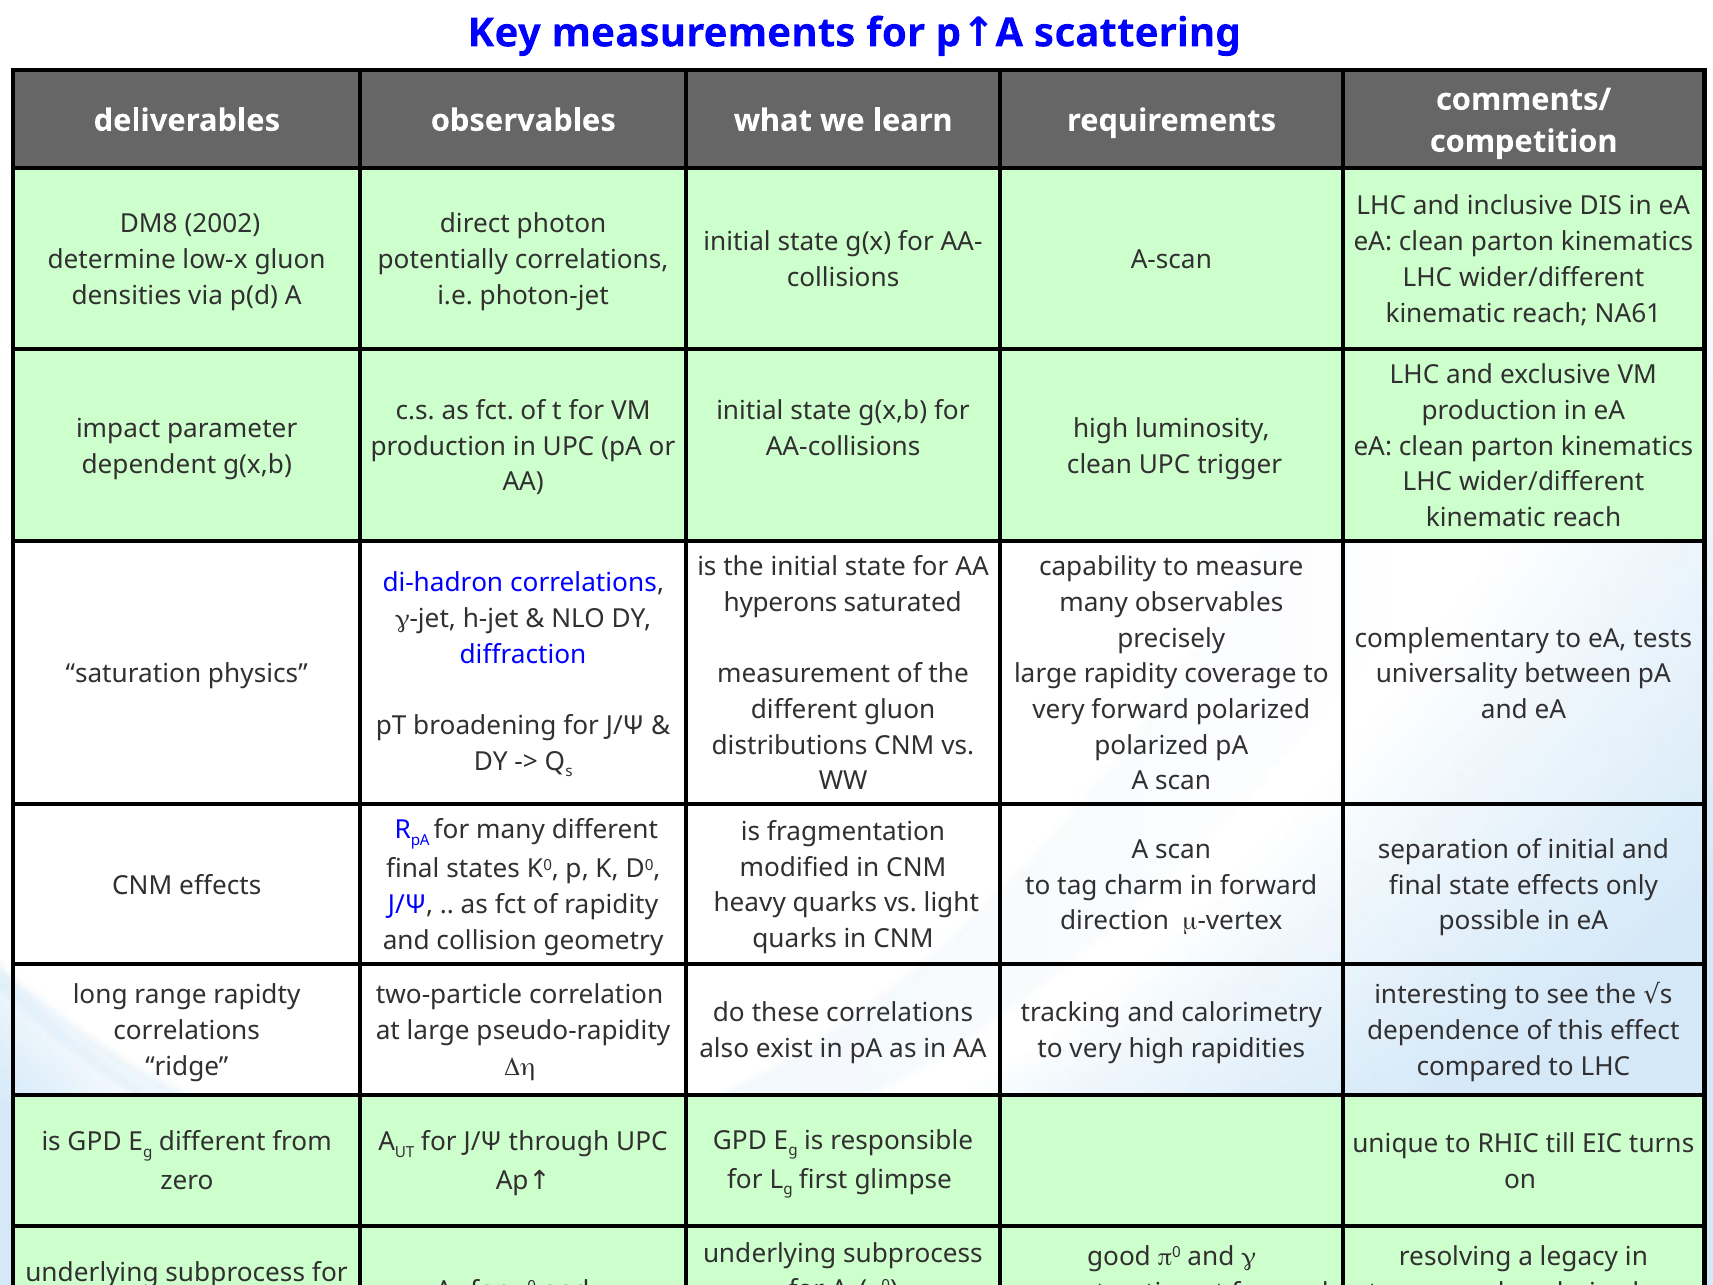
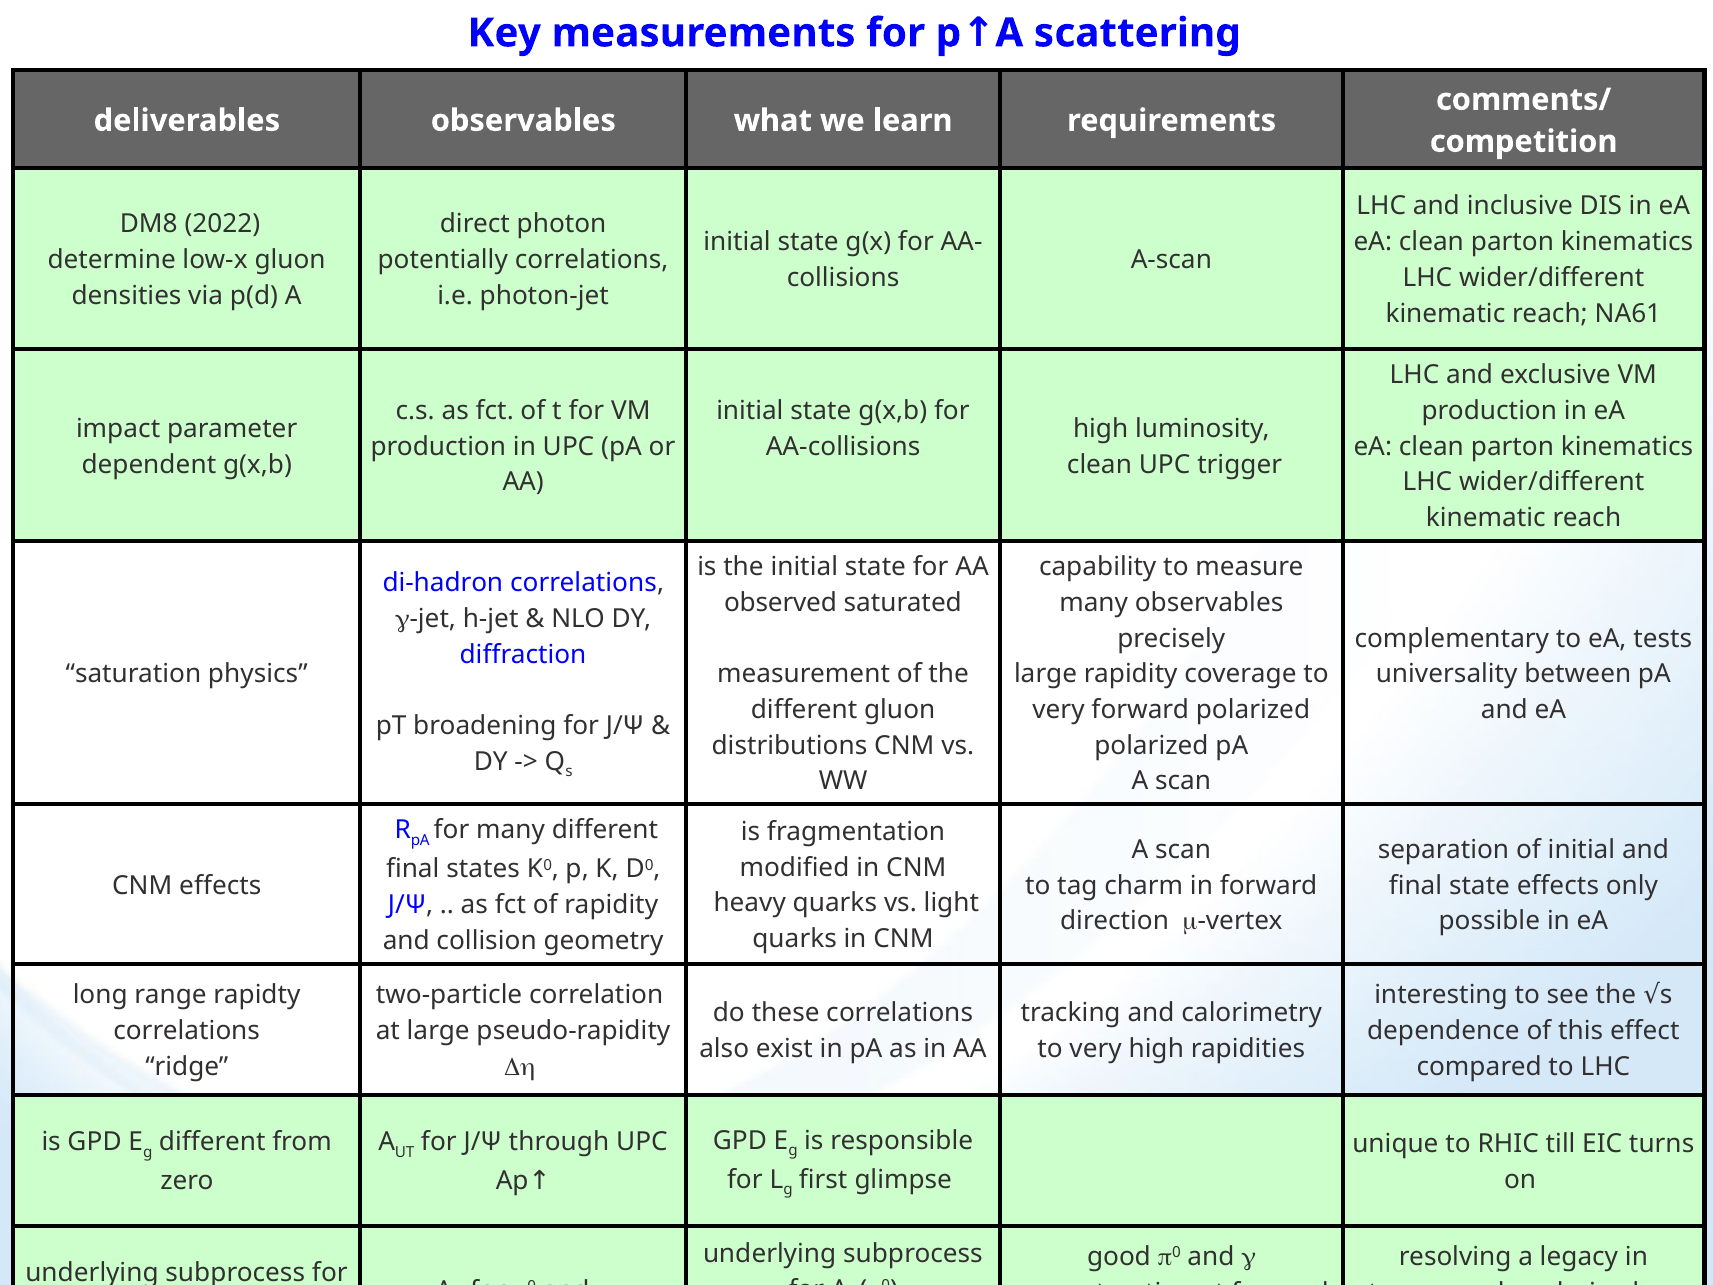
2002: 2002 -> 2022
hyperons: hyperons -> observed
